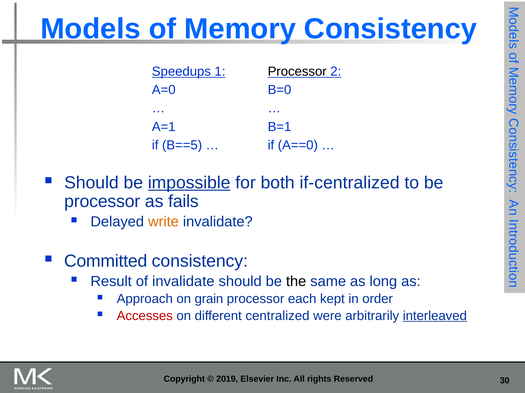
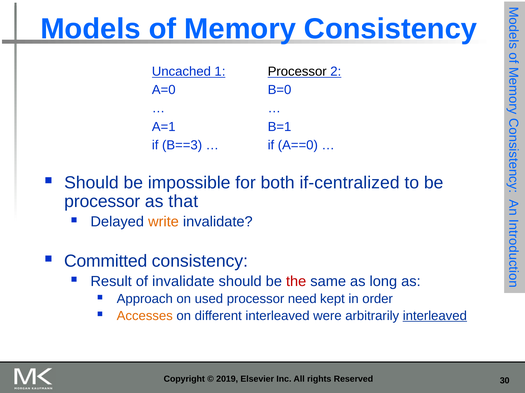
Speedups: Speedups -> Uncached
B==5: B==5 -> B==3
impossible underline: present -> none
fails: fails -> that
the colour: black -> red
grain: grain -> used
each: each -> need
Accesses colour: red -> orange
different centralized: centralized -> interleaved
